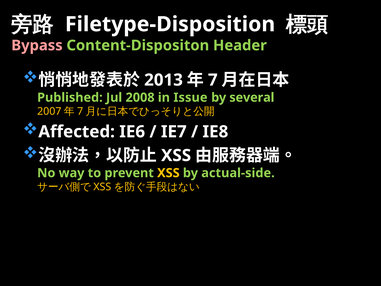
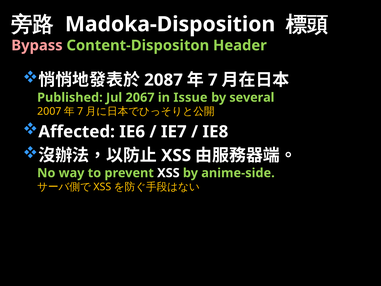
Filetype-Disposition: Filetype-Disposition -> Madoka-Disposition
2013: 2013 -> 2087
2008: 2008 -> 2067
XSS at (168, 173) colour: yellow -> white
actual-side: actual-side -> anime-side
